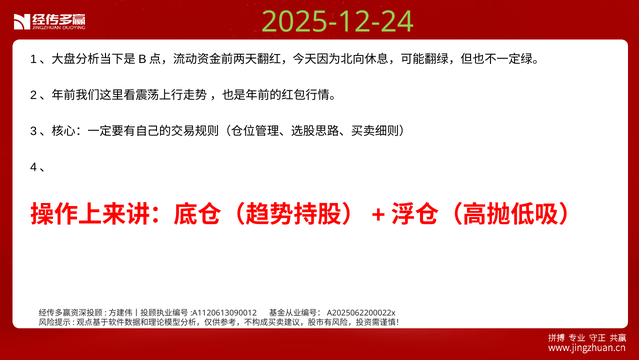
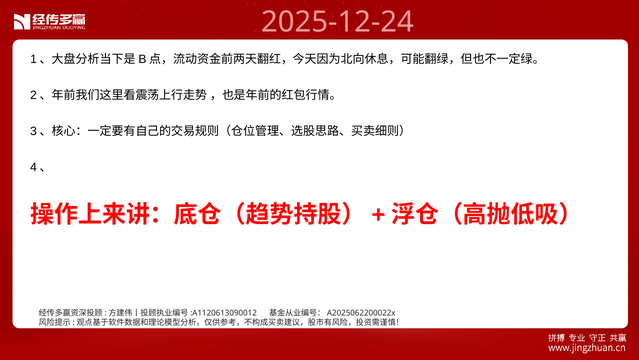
2025-12-24 colour: light green -> pink
